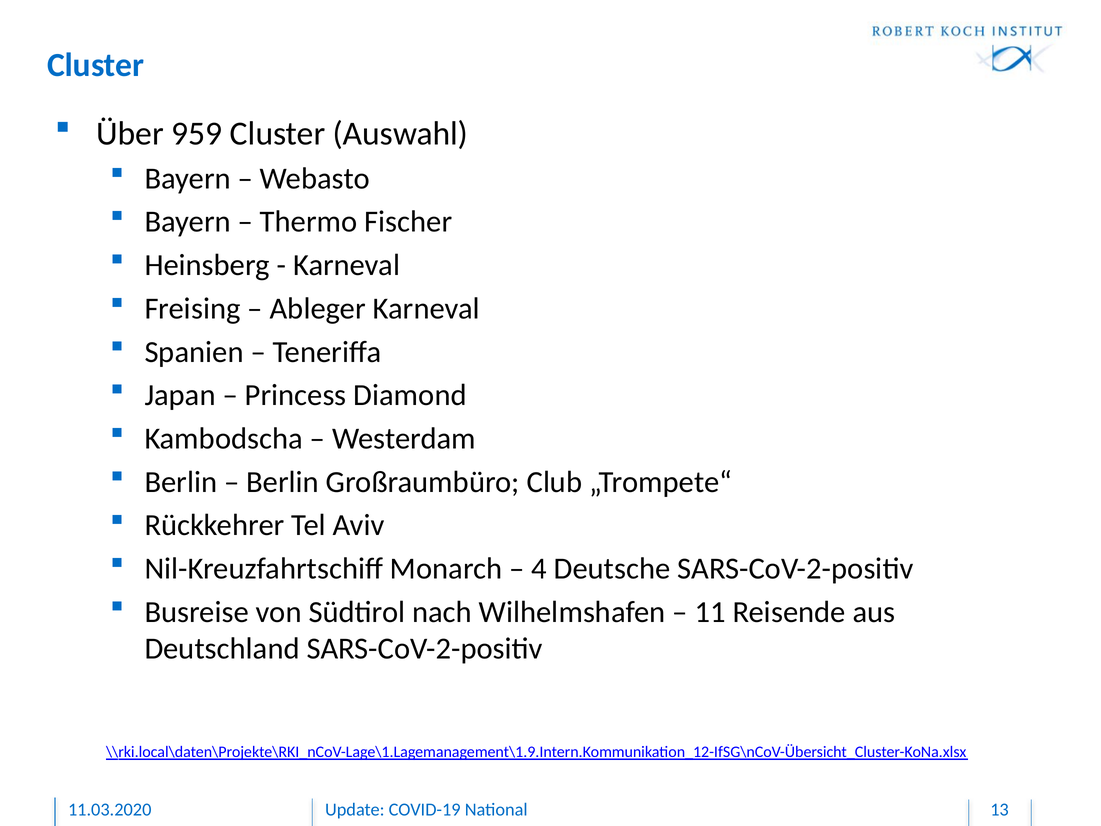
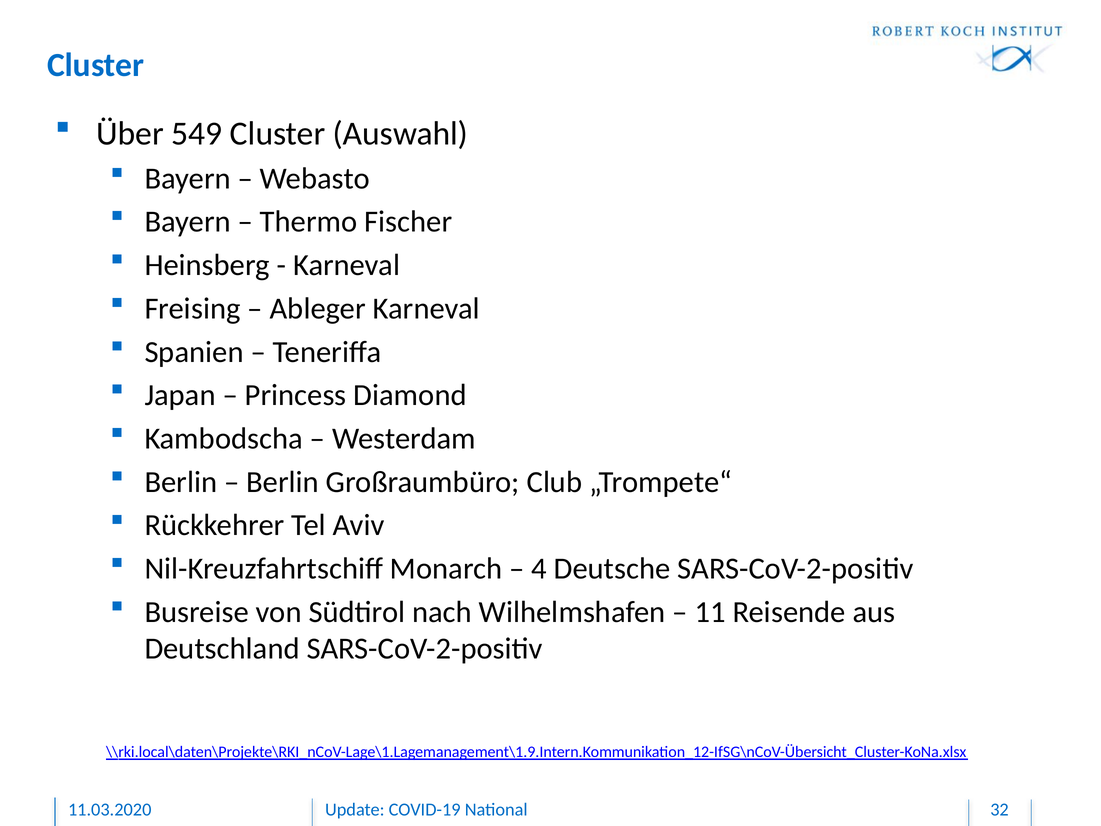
959: 959 -> 549
13: 13 -> 32
